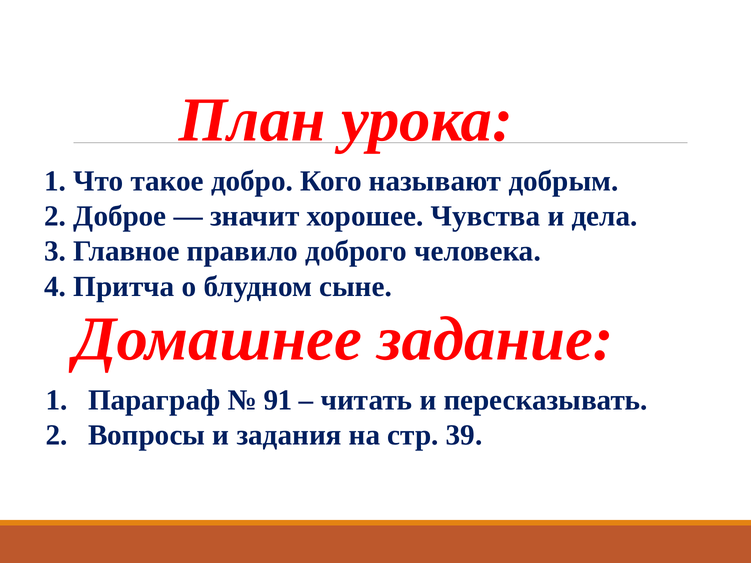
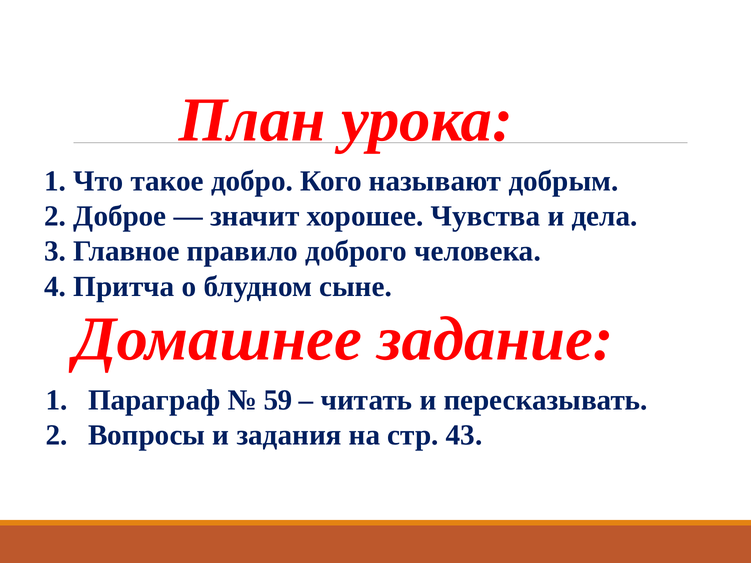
91: 91 -> 59
39: 39 -> 43
